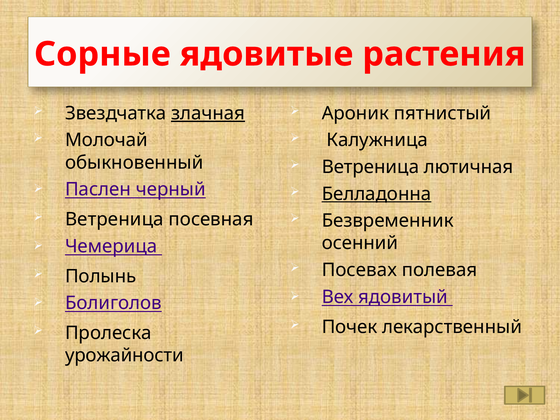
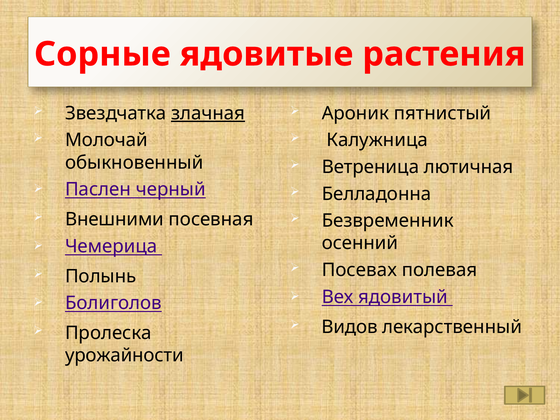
Белладонна underline: present -> none
Ветреница at (114, 219): Ветреница -> Внешними
Почек: Почек -> Видов
